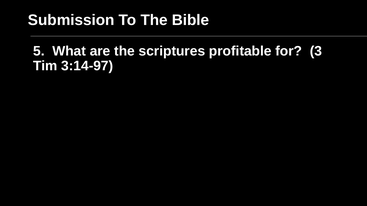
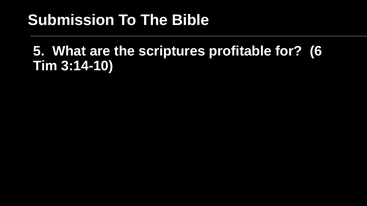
3: 3 -> 6
3:14-97: 3:14-97 -> 3:14-10
